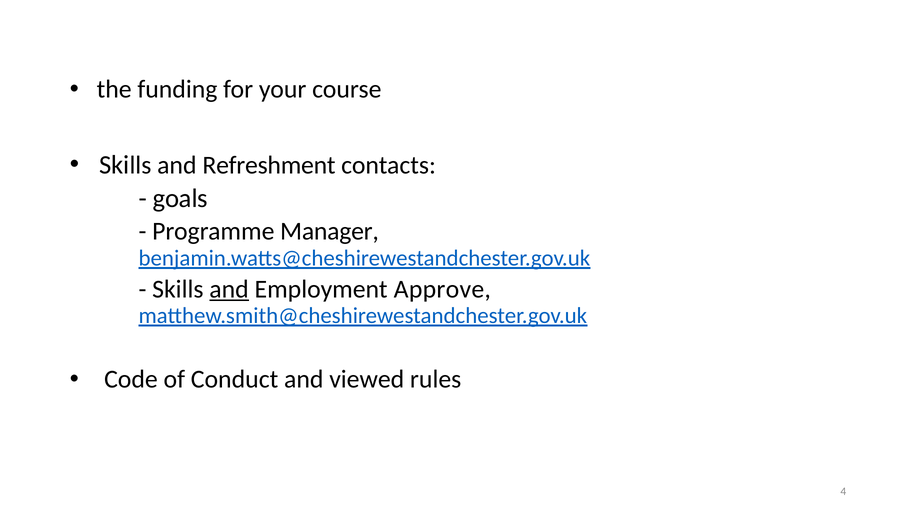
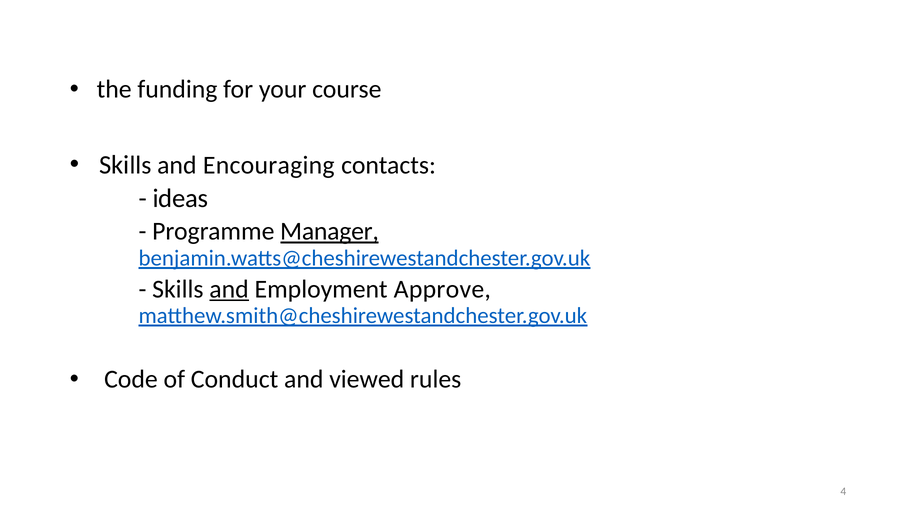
Refreshment: Refreshment -> Encouraging
goals: goals -> ideas
Manager underline: none -> present
